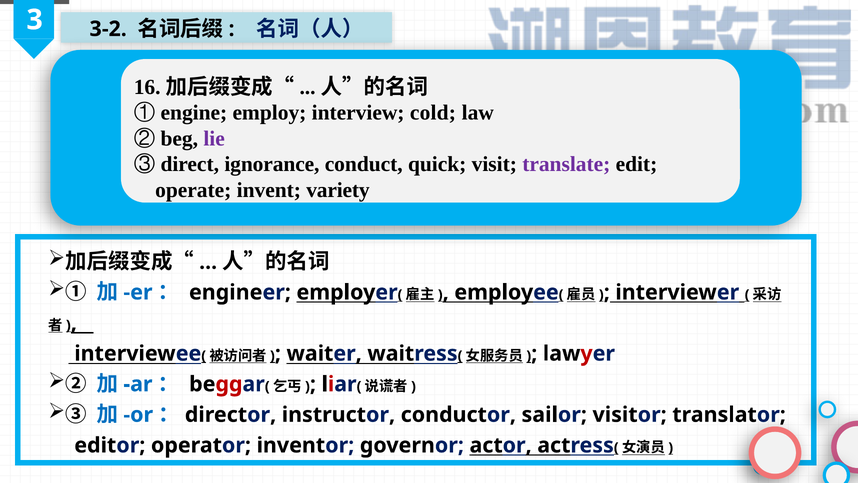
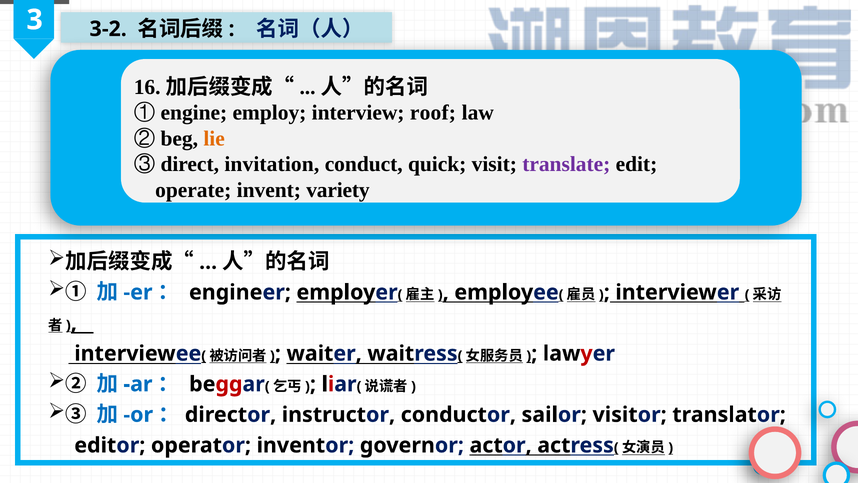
cold: cold -> roof
lie colour: purple -> orange
ignorance: ignorance -> invitation
